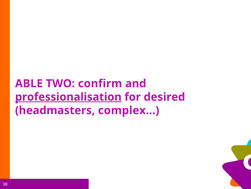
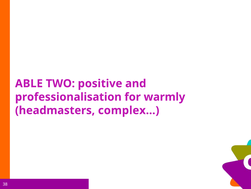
confirm: confirm -> positive
professionalisation underline: present -> none
desired: desired -> warmly
